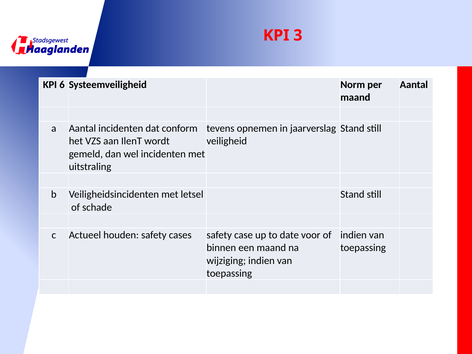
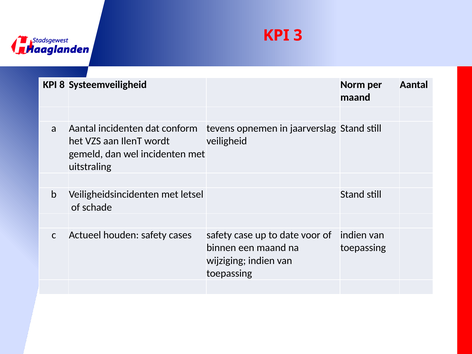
6: 6 -> 8
